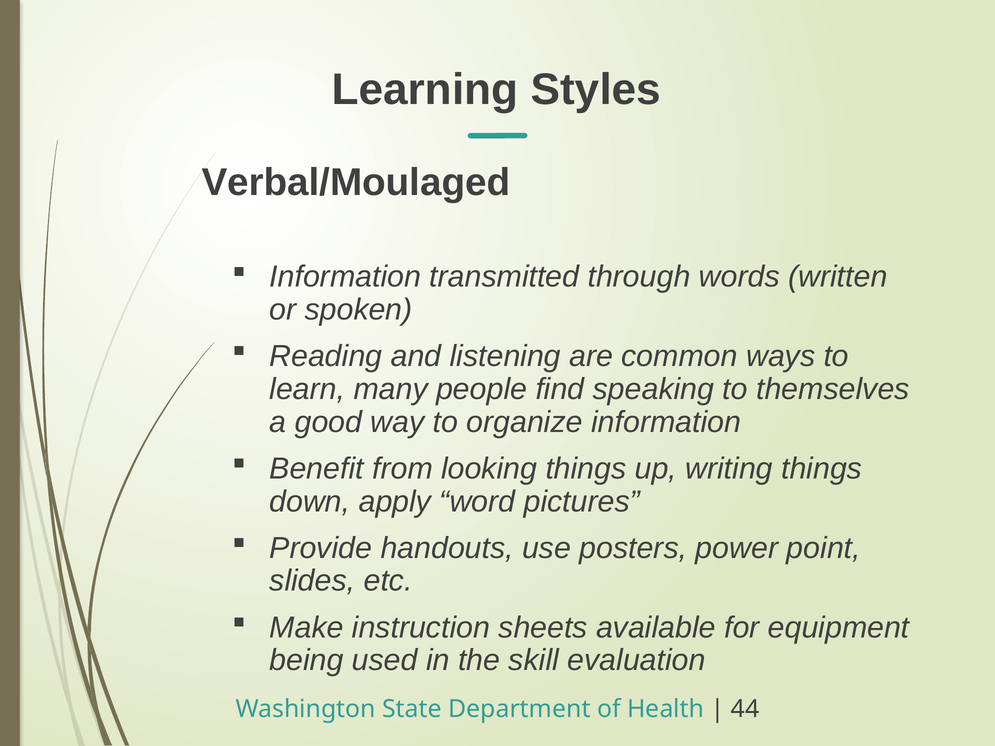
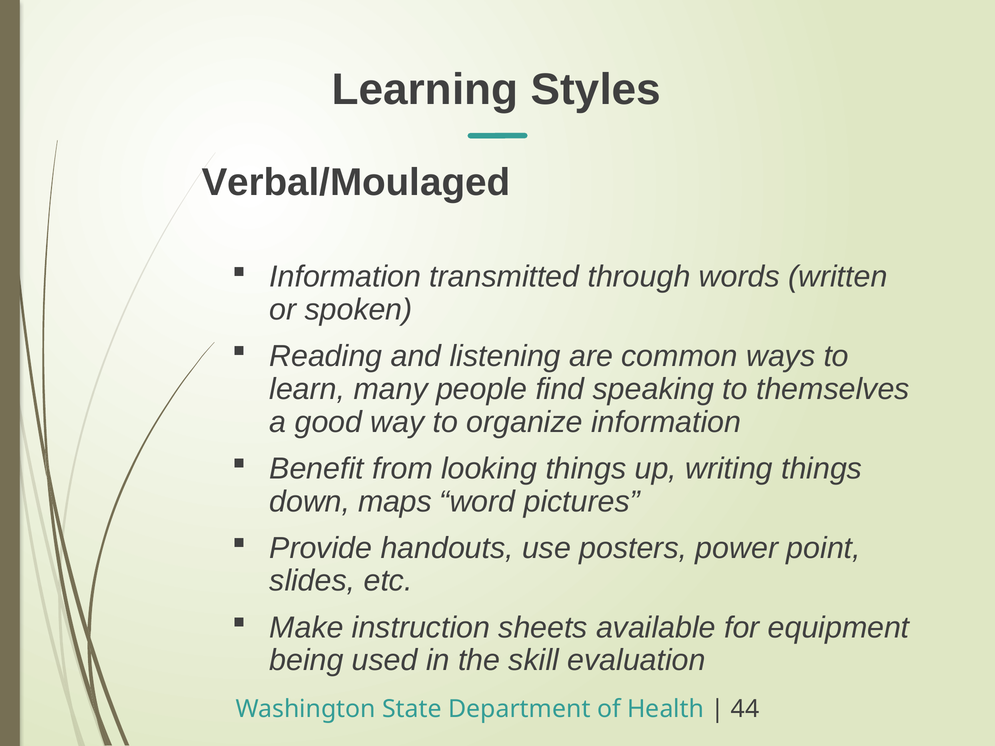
apply: apply -> maps
